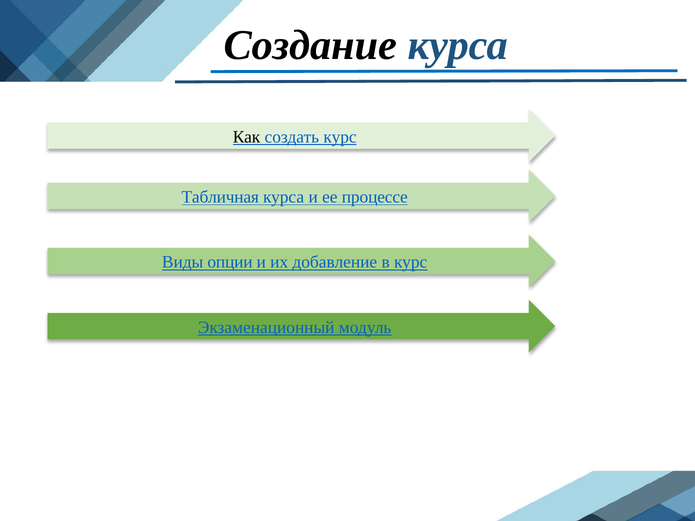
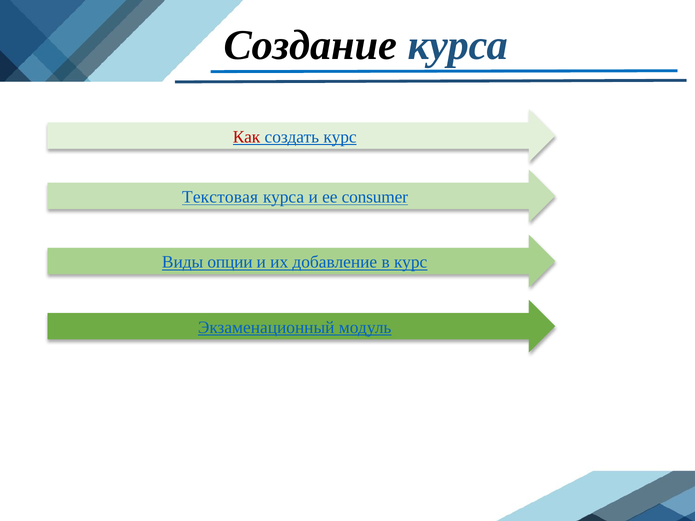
Как colour: black -> red
Табличная: Табличная -> Текстовая
процессе: процессе -> consumer
